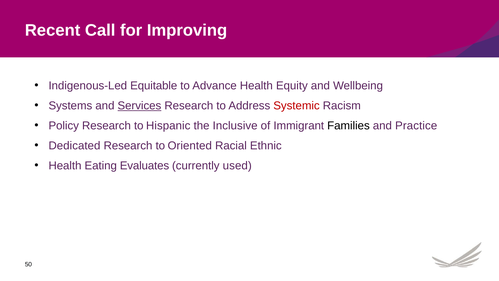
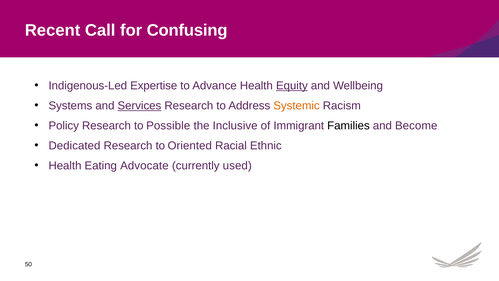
Improving: Improving -> Confusing
Equitable: Equitable -> Expertise
Equity underline: none -> present
Systemic colour: red -> orange
Hispanic: Hispanic -> Possible
Practice: Practice -> Become
Evaluates: Evaluates -> Advocate
